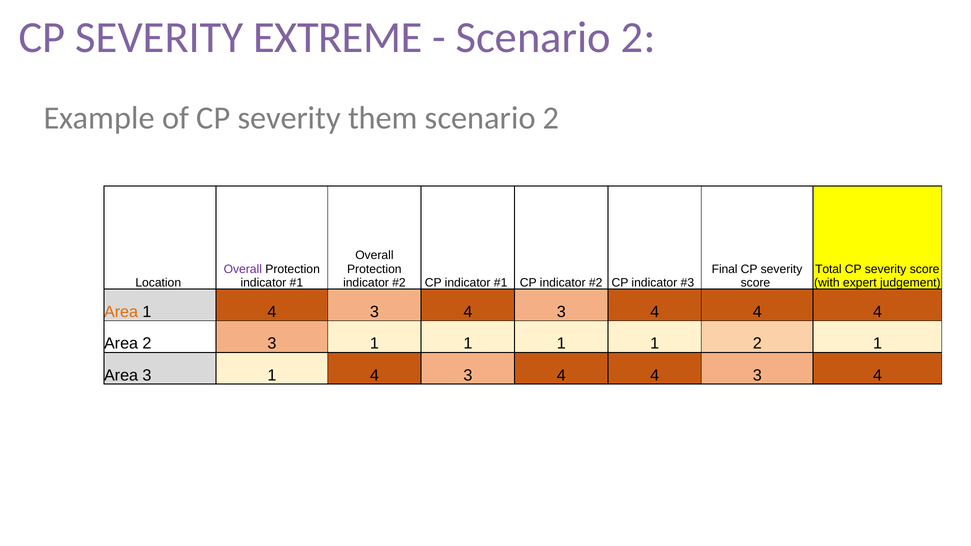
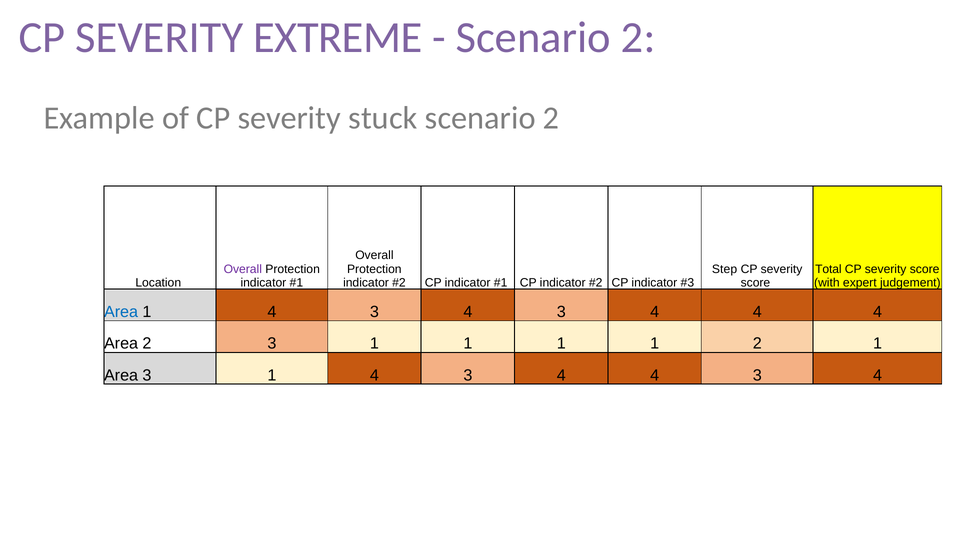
them: them -> stuck
Final: Final -> Step
Area at (121, 312) colour: orange -> blue
